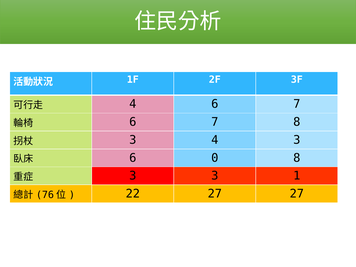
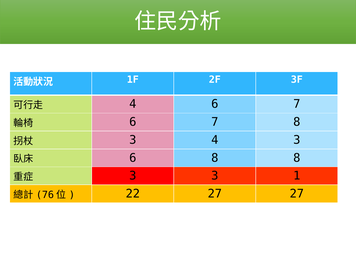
6 0: 0 -> 8
